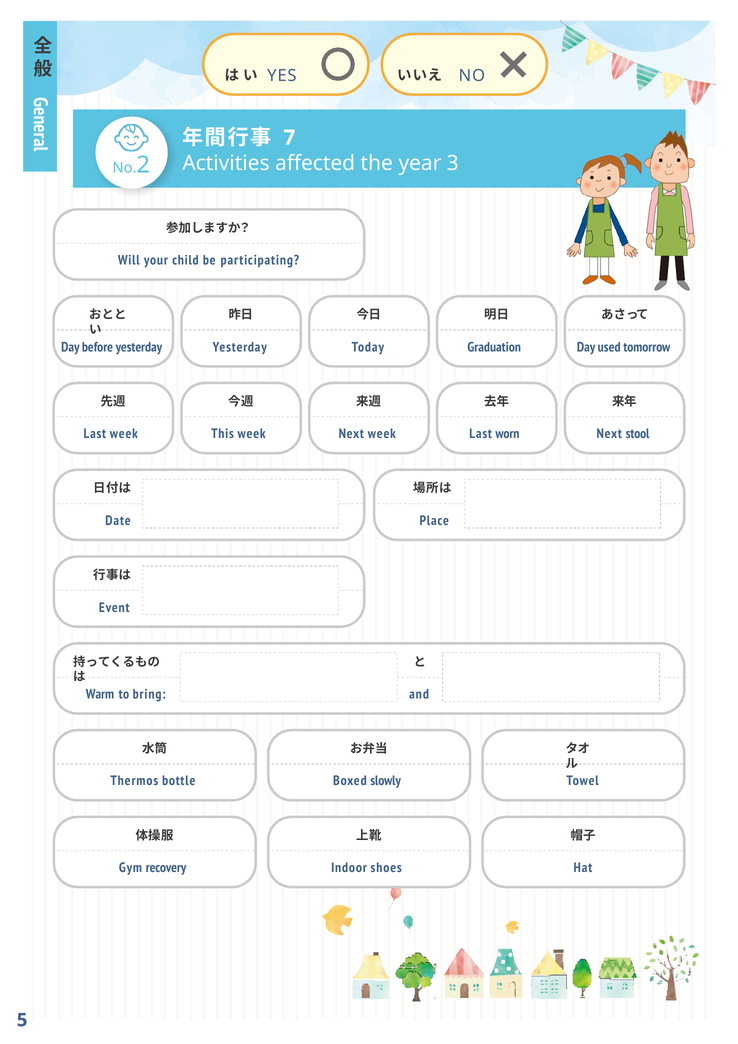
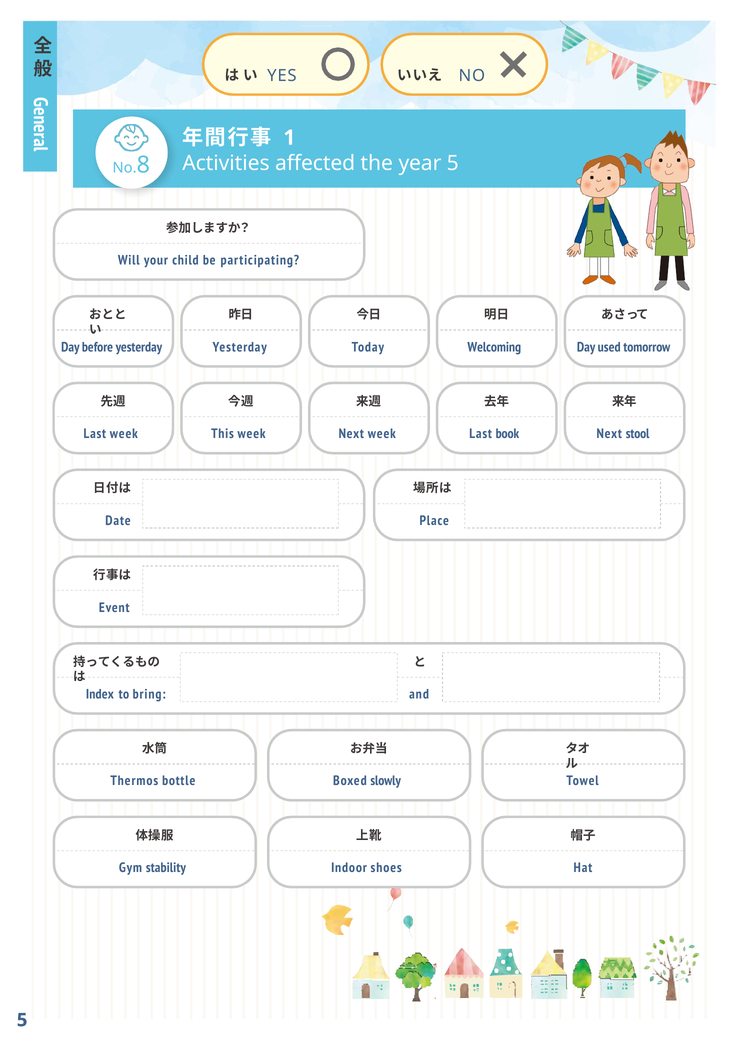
7: 7 -> 1
year 3: 3 -> 5
2: 2 -> 8
Graduation: Graduation -> Welcoming
worn: worn -> book
Warm: Warm -> Index
recovery: recovery -> stability
